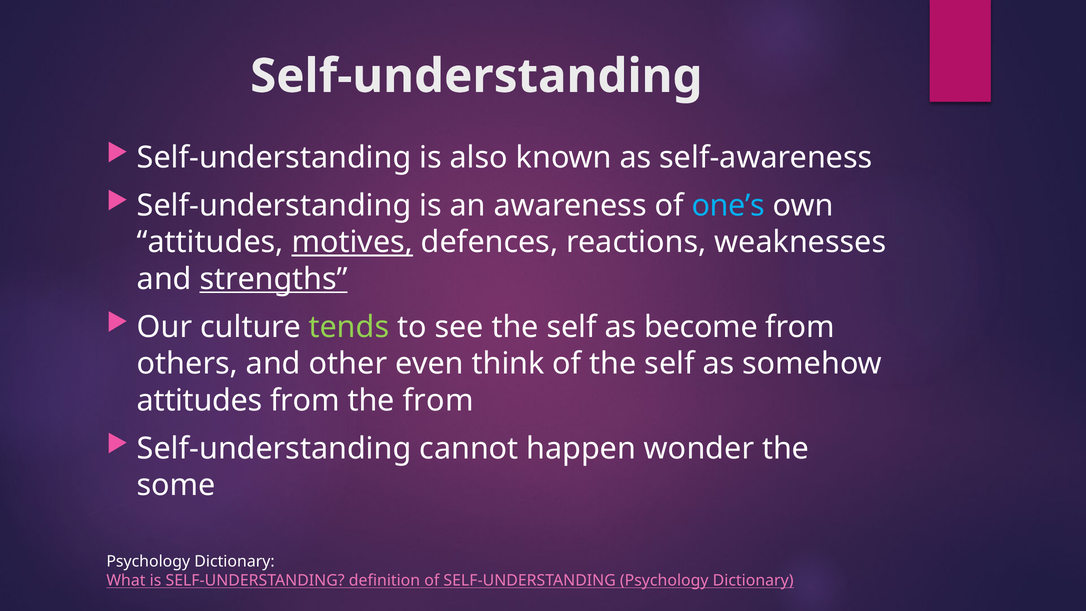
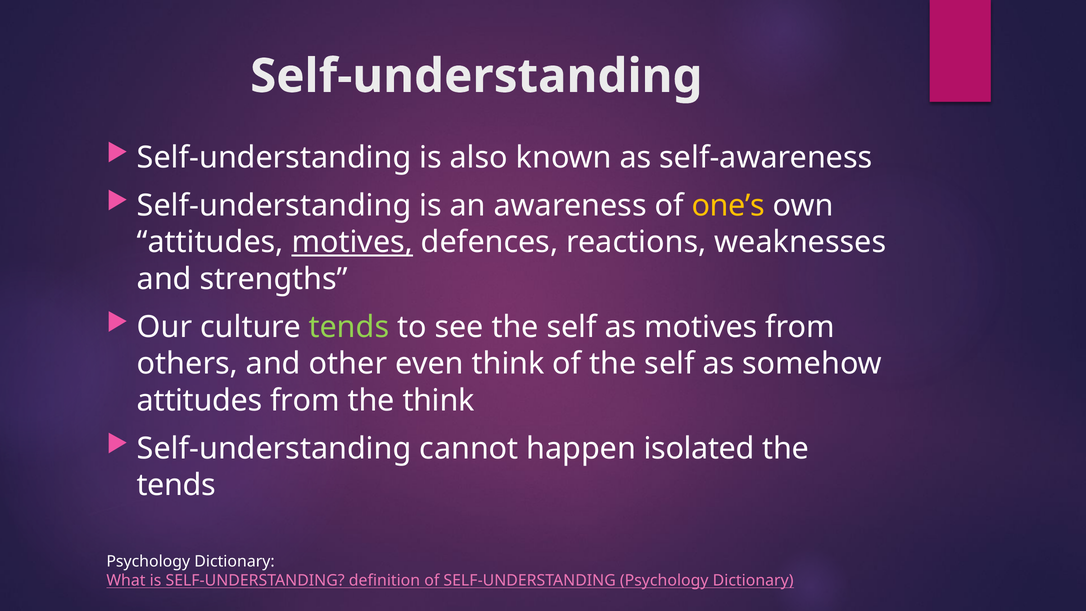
one’s colour: light blue -> yellow
strengths underline: present -> none
as become: become -> motives
the from: from -> think
wonder: wonder -> isolated
some at (176, 485): some -> tends
